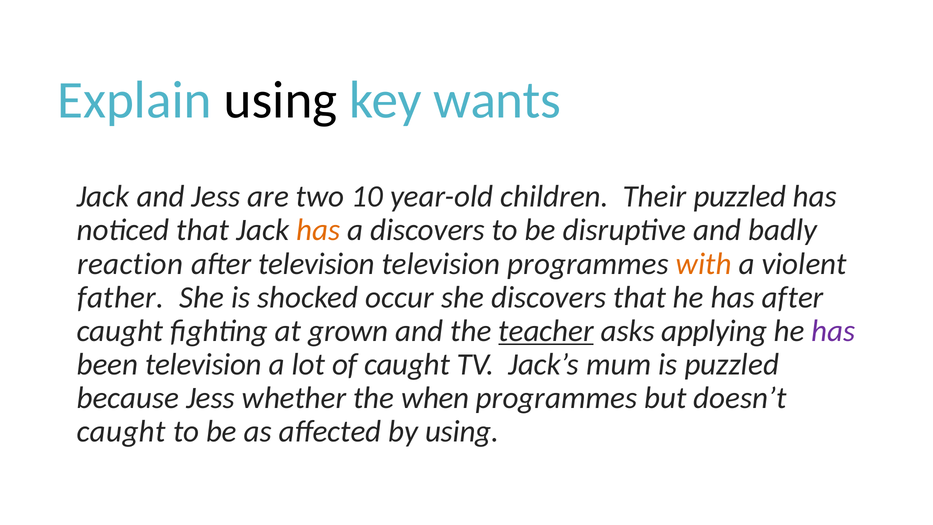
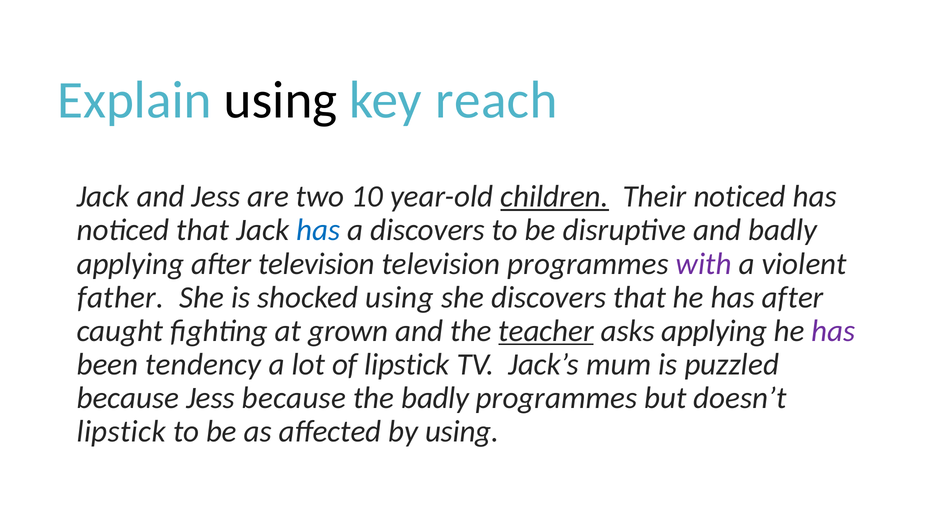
wants: wants -> reach
children underline: none -> present
Their puzzled: puzzled -> noticed
has at (318, 230) colour: orange -> blue
reaction at (130, 264): reaction -> applying
with colour: orange -> purple
shocked occur: occur -> using
been television: television -> tendency
of caught: caught -> lipstick
Jess whether: whether -> because
the when: when -> badly
caught at (121, 432): caught -> lipstick
